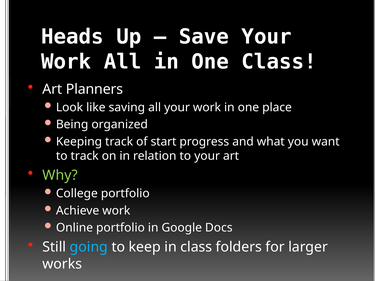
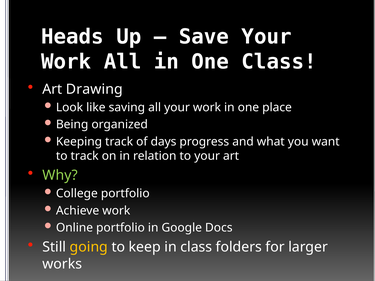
Planners: Planners -> Drawing
start: start -> days
going colour: light blue -> yellow
